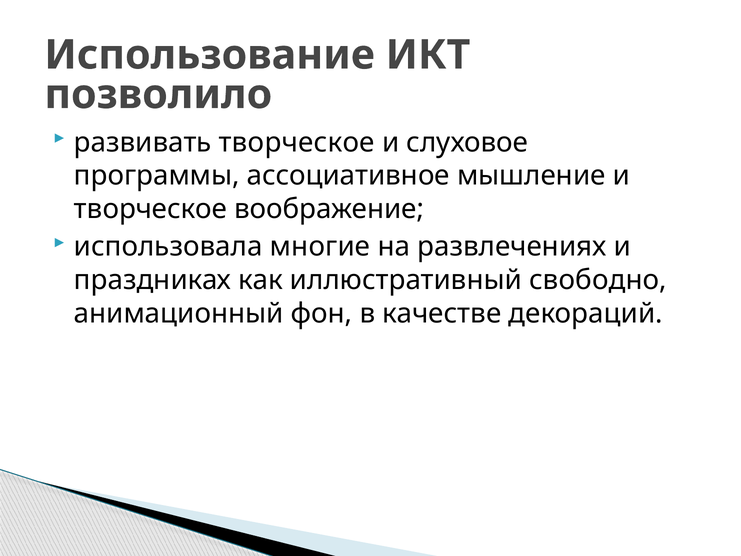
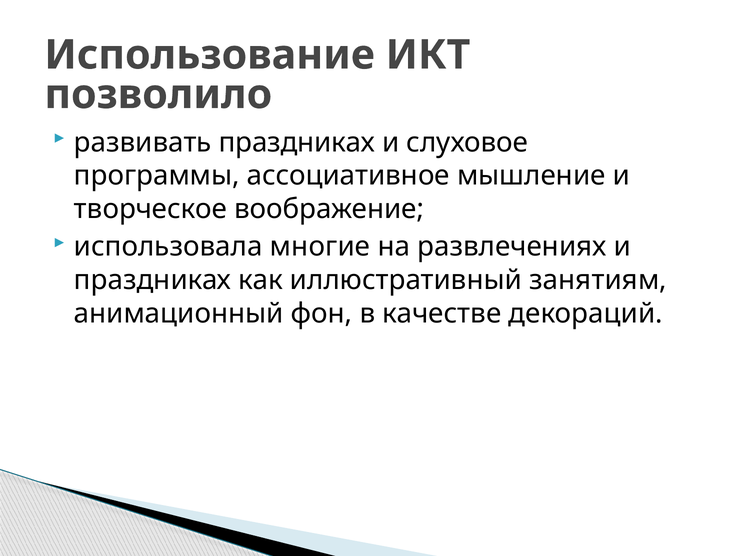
развивать творческое: творческое -> праздниках
свободно: свободно -> занятиям
